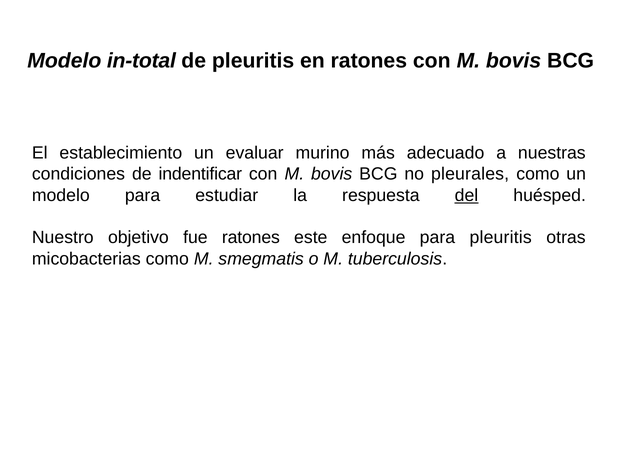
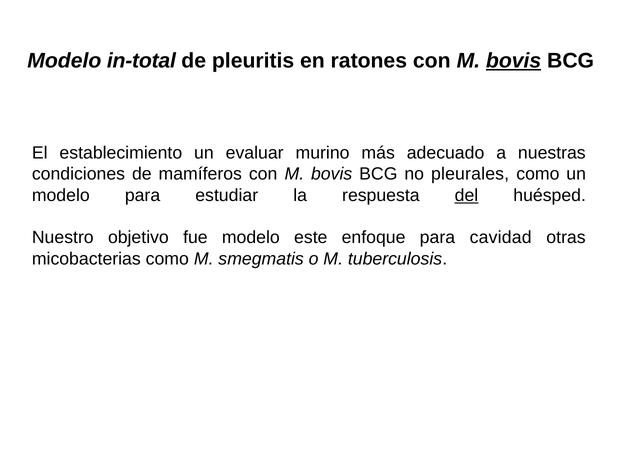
bovis at (514, 61) underline: none -> present
indentificar: indentificar -> mamíferos
fue ratones: ratones -> modelo
para pleuritis: pleuritis -> cavidad
